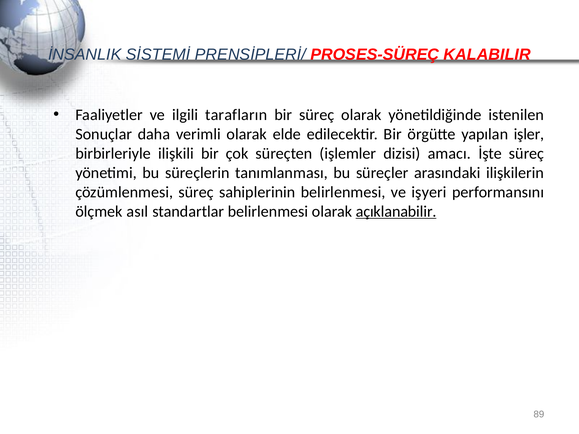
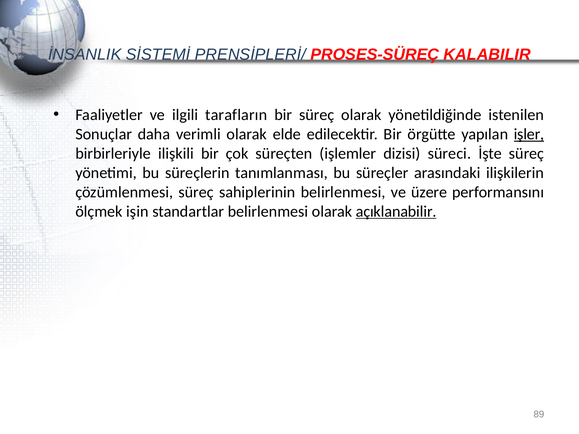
işler underline: none -> present
amacı: amacı -> süreci
işyeri: işyeri -> üzere
asıl: asıl -> işin
